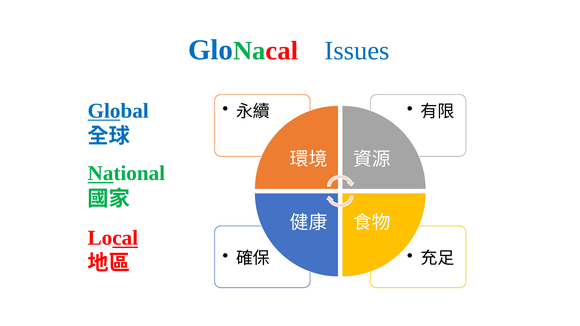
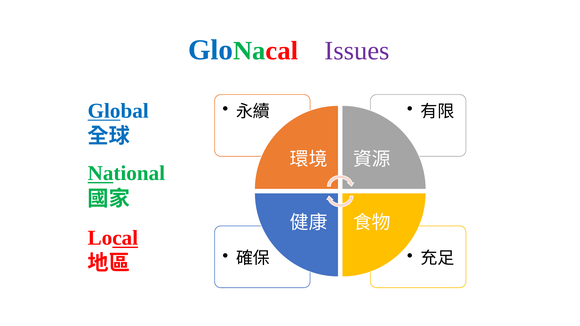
Issues colour: blue -> purple
